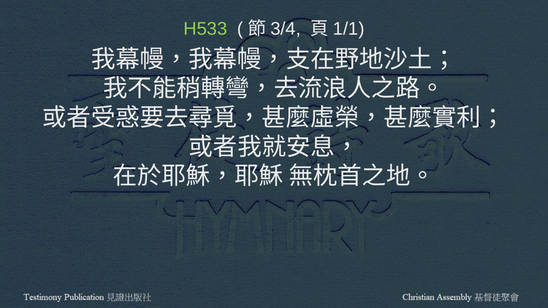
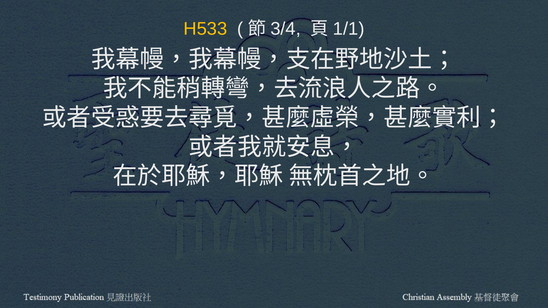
H533 colour: light green -> yellow
